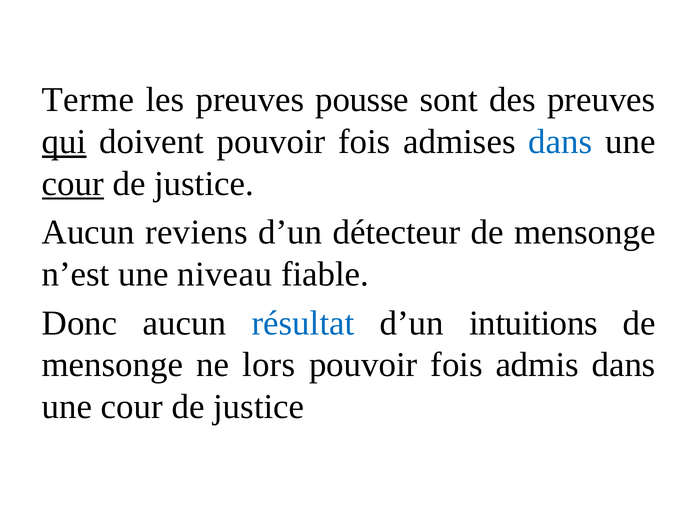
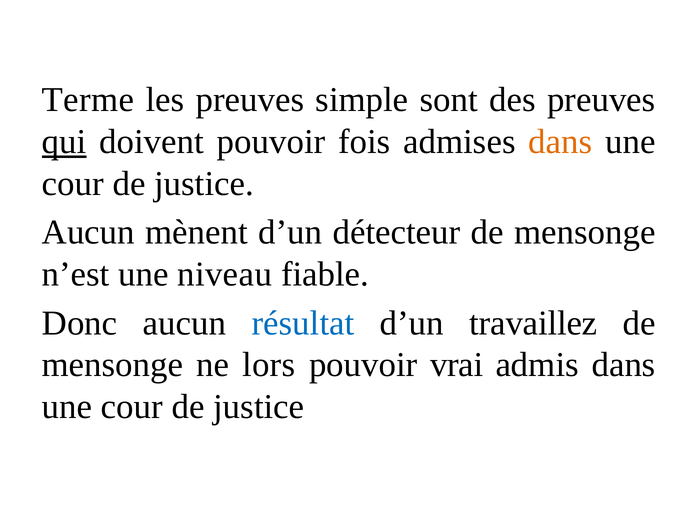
pousse: pousse -> simple
dans at (560, 142) colour: blue -> orange
cour at (73, 184) underline: present -> none
reviens: reviens -> mènent
intuitions: intuitions -> travaillez
fois at (457, 365): fois -> vrai
